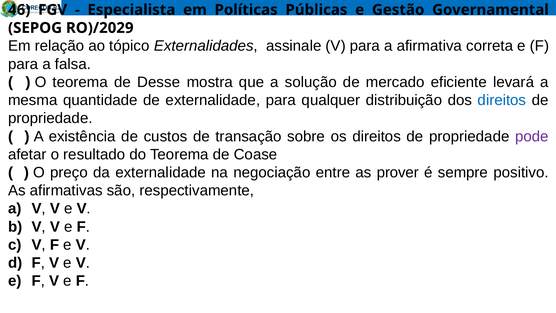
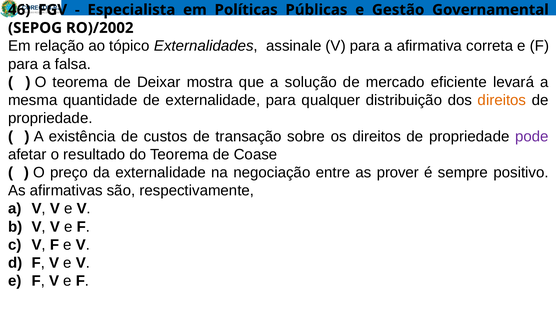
RO)/2029: RO)/2029 -> RO)/2002
Desse: Desse -> Deixar
direitos at (502, 100) colour: blue -> orange
